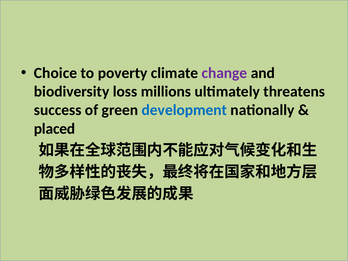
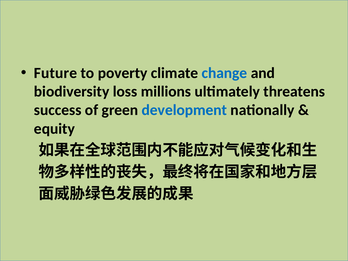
Choice: Choice -> Future
change colour: purple -> blue
placed: placed -> equity
